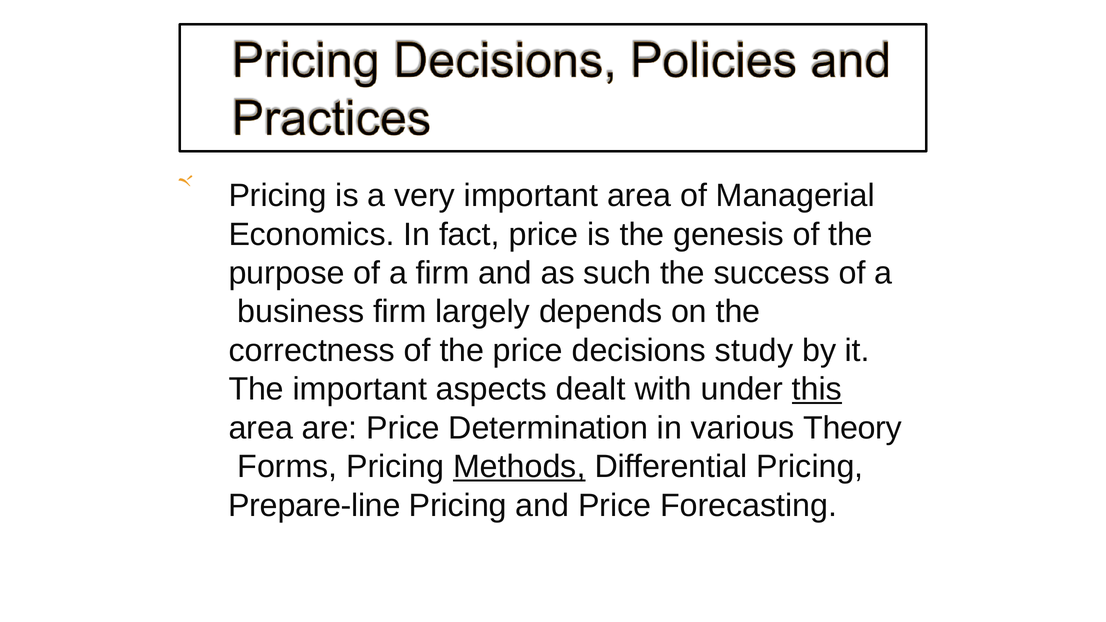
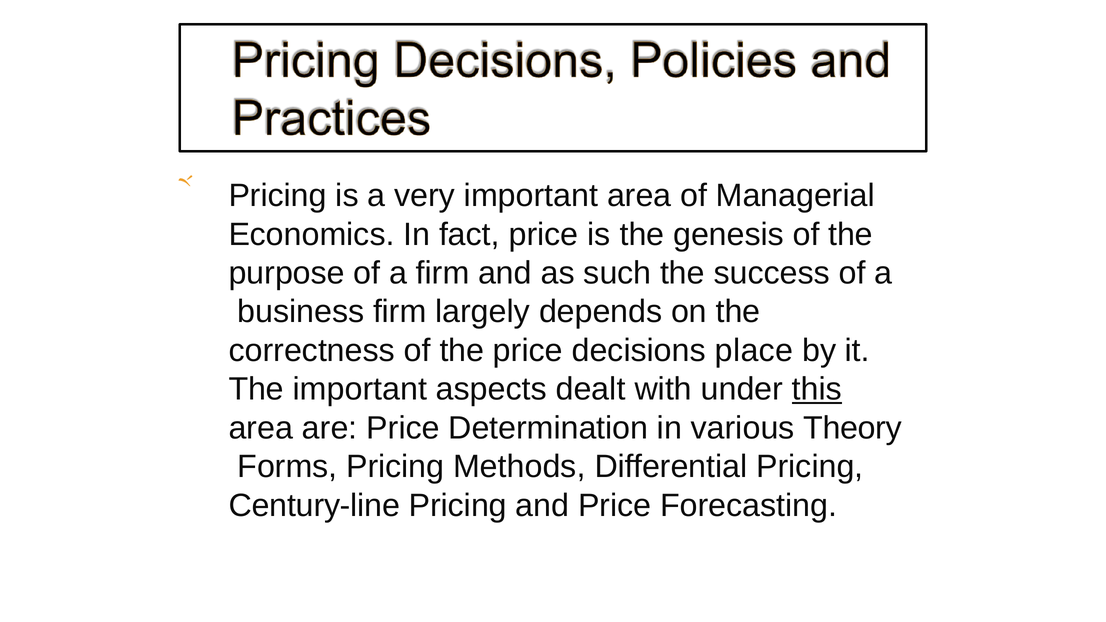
study: study -> place
Methods underline: present -> none
Prepare-line: Prepare-line -> Century-line
